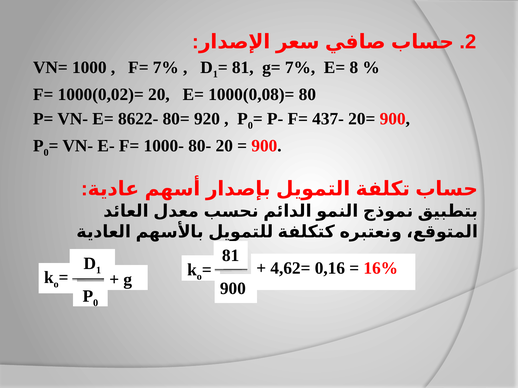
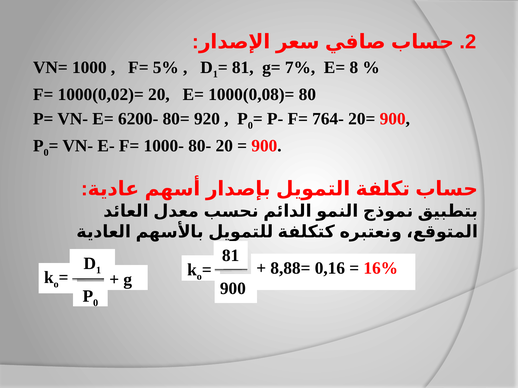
F= 7%: 7% -> 5%
8622-: 8622- -> 6200-
437-: 437- -> 764-
4,62=: 4,62= -> 8,88=
